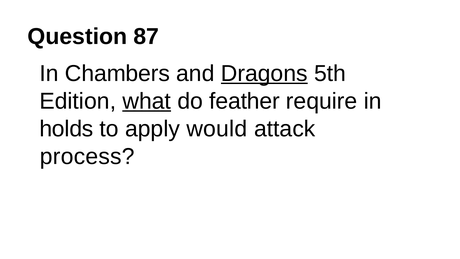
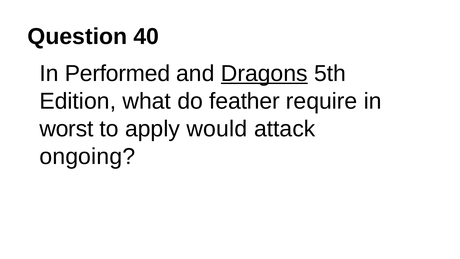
87: 87 -> 40
Chambers: Chambers -> Performed
what underline: present -> none
holds: holds -> worst
process: process -> ongoing
